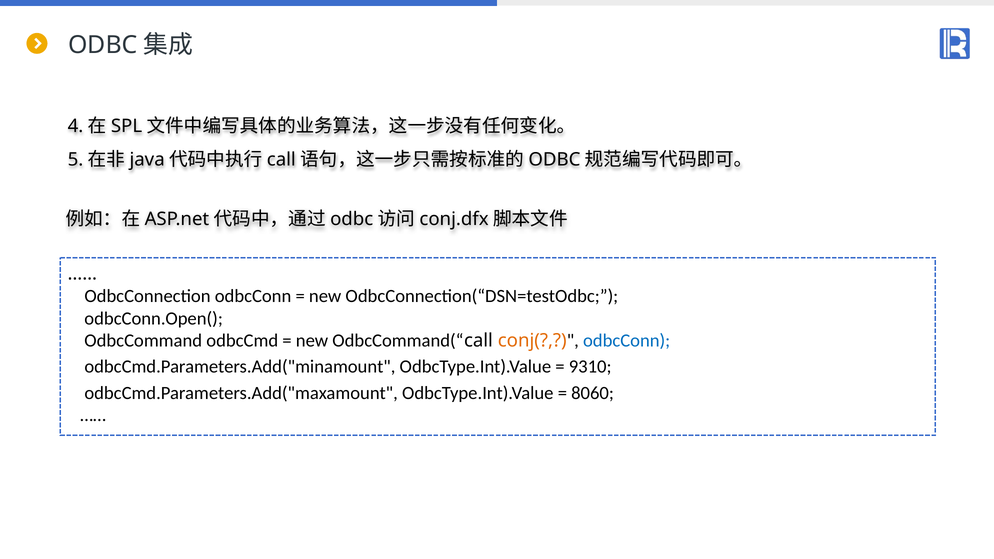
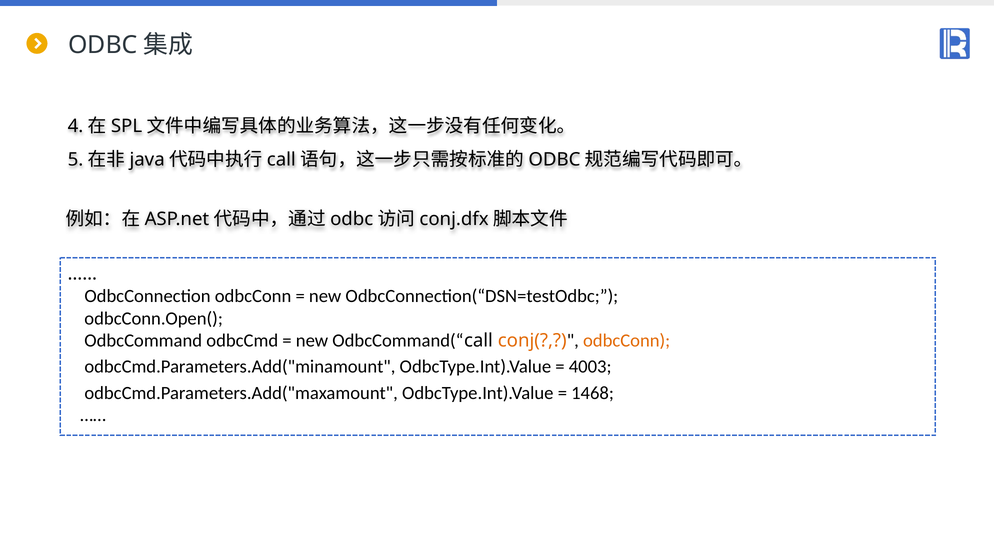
odbcConn at (627, 341) colour: blue -> orange
9310: 9310 -> 4003
8060: 8060 -> 1468
